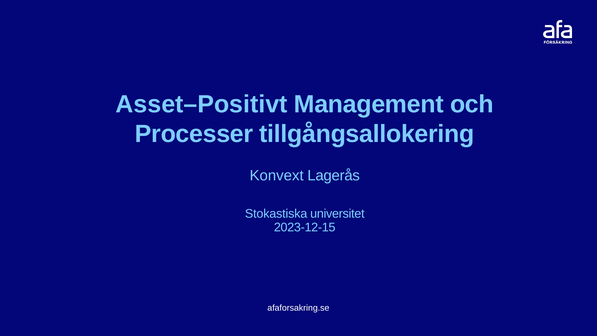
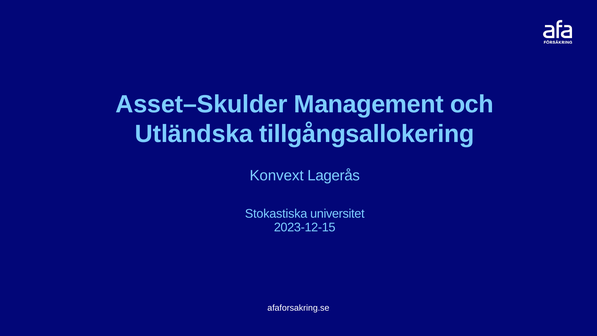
Asset–Positivt: Asset–Positivt -> Asset–Skulder
Processer: Processer -> Utländska
